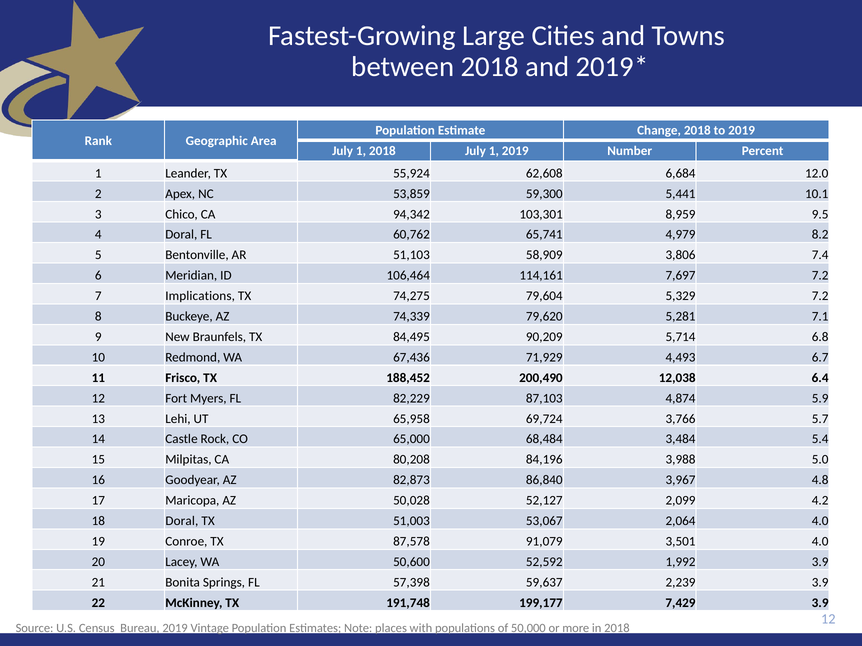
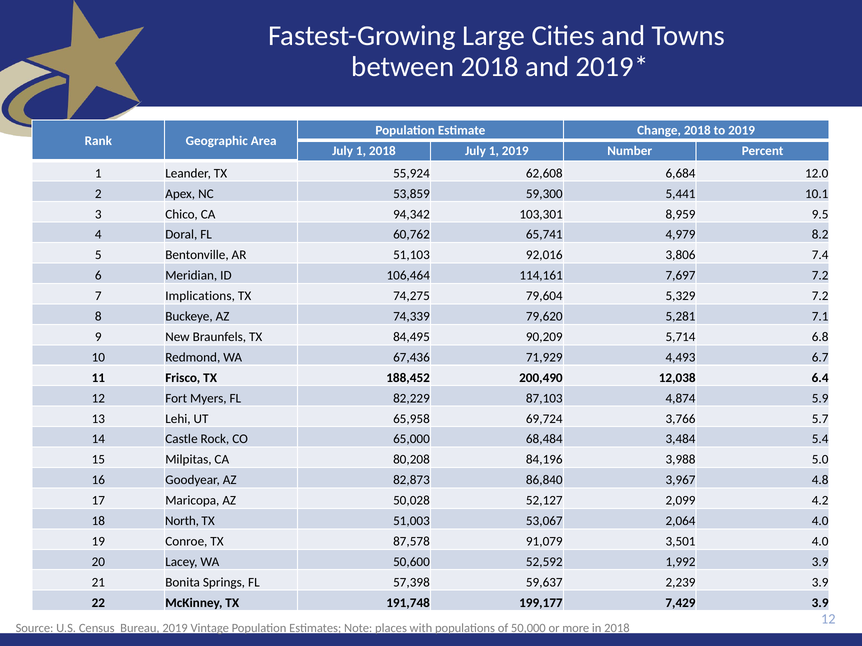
58,909: 58,909 -> 92,016
18 Doral: Doral -> North
